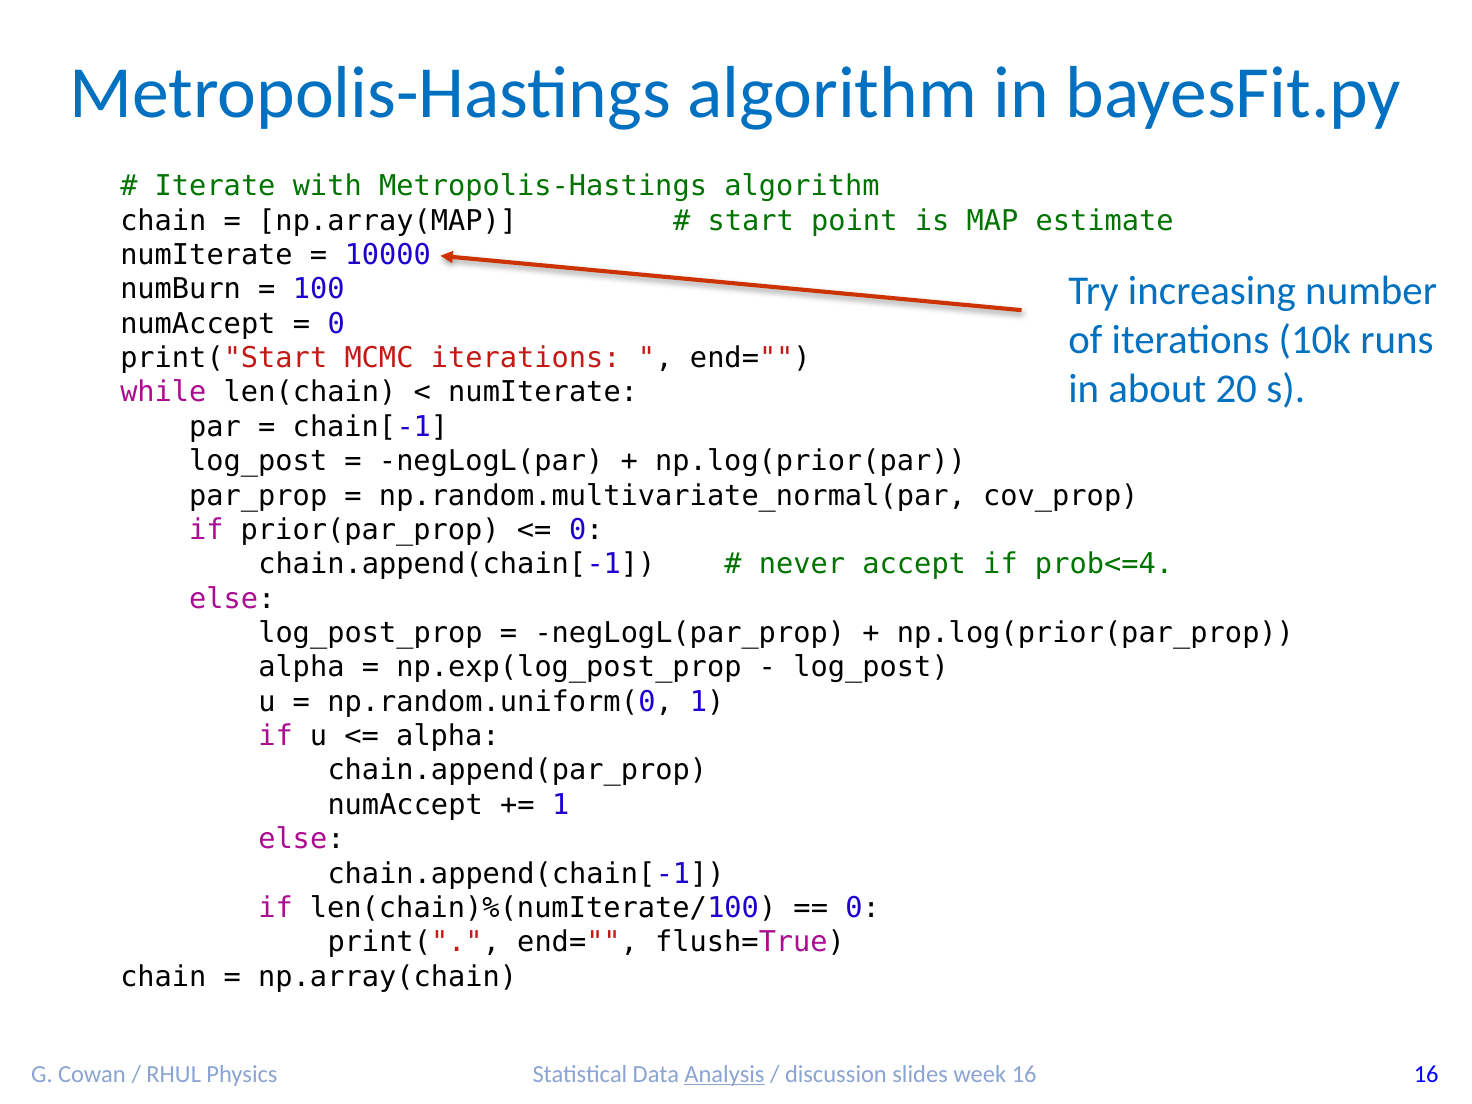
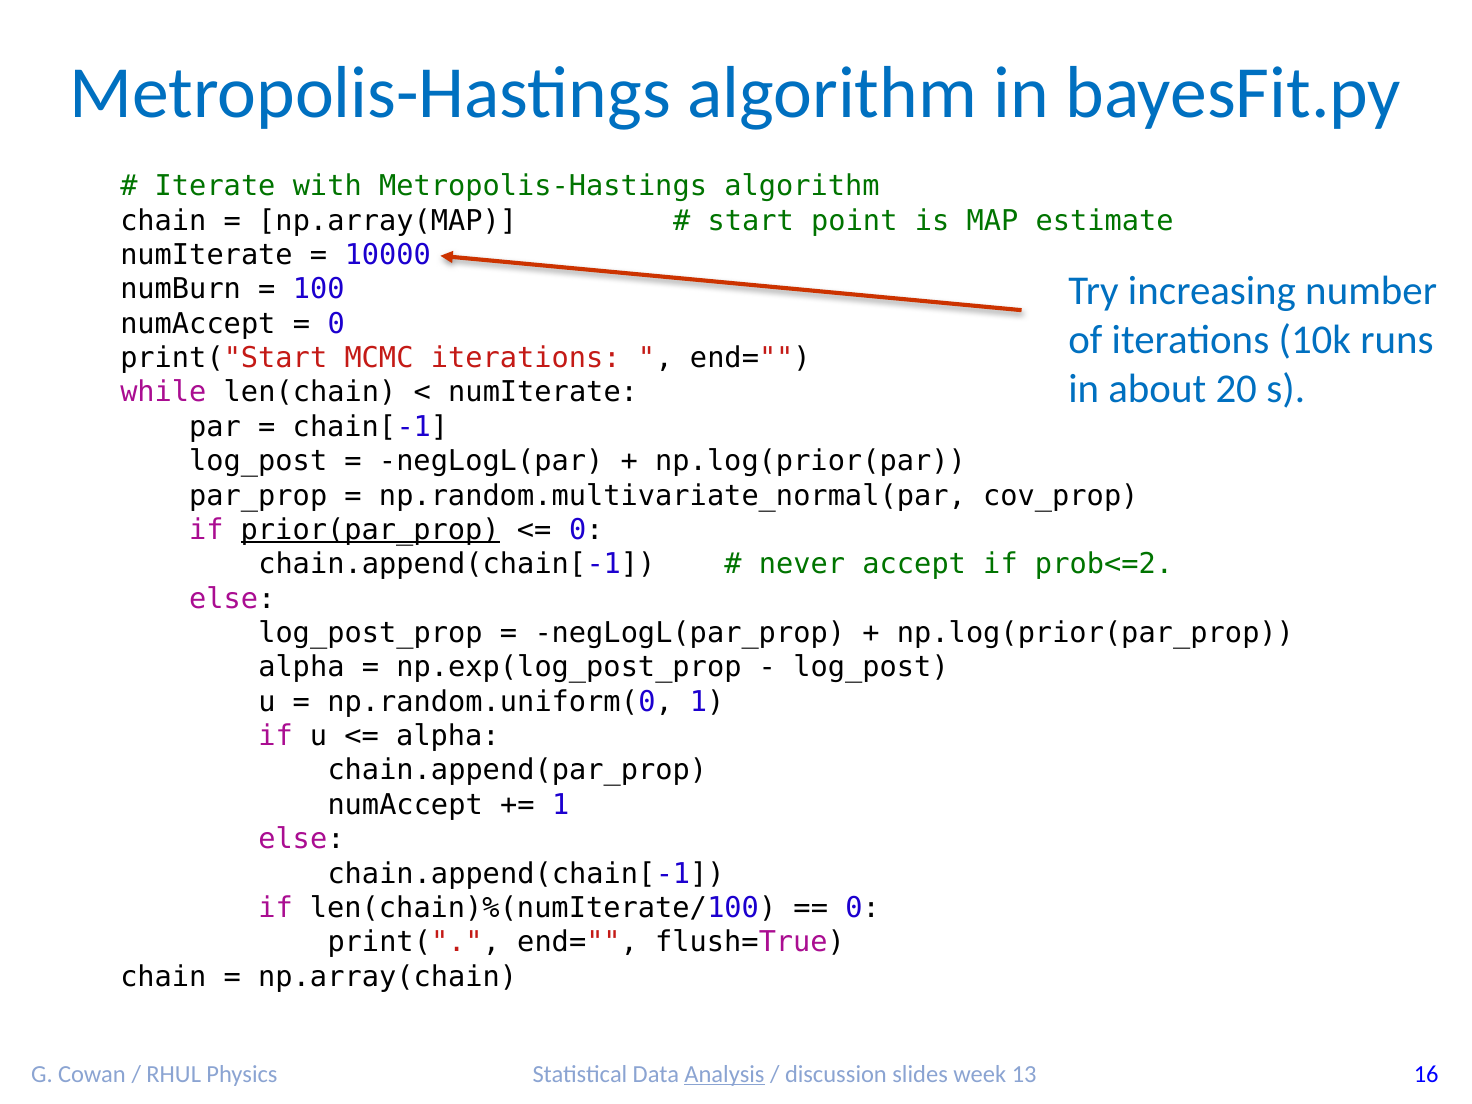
prior(par_prop underline: none -> present
prob<=4: prob<=4 -> prob<=2
week 16: 16 -> 13
